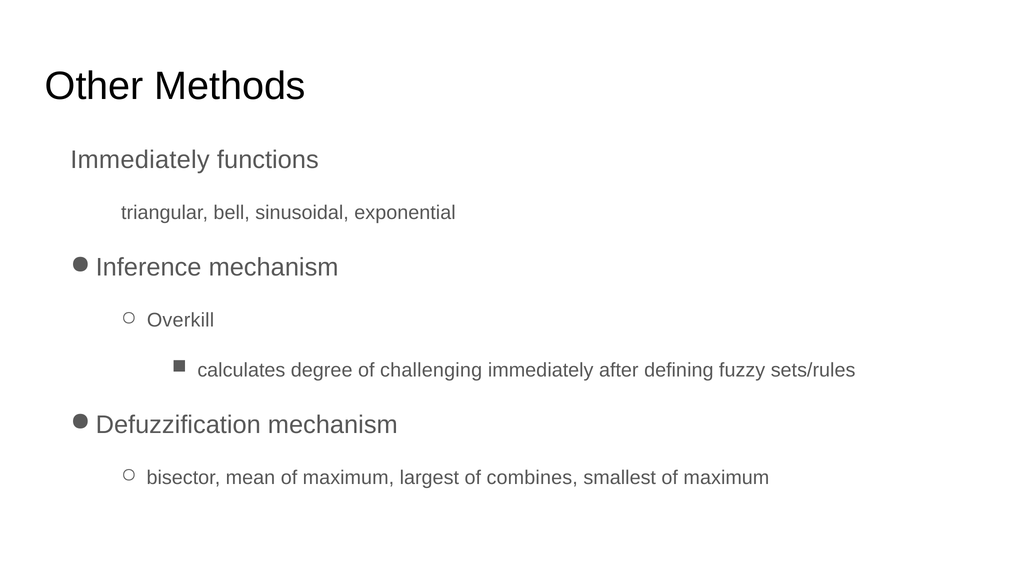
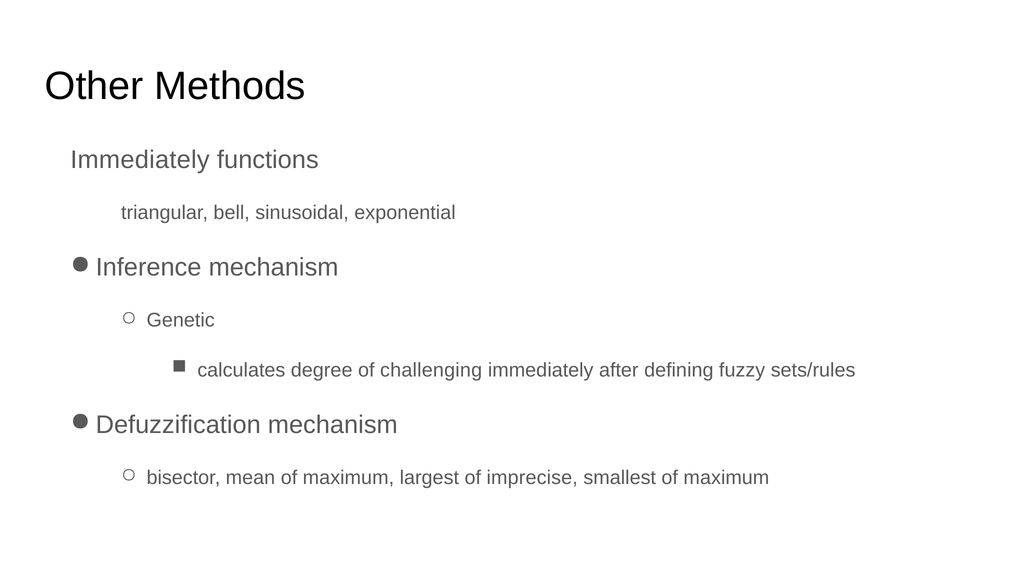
Overkill: Overkill -> Genetic
combines: combines -> imprecise
